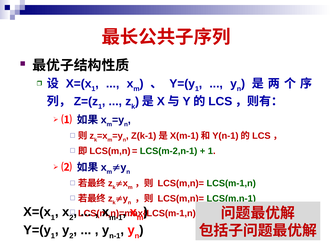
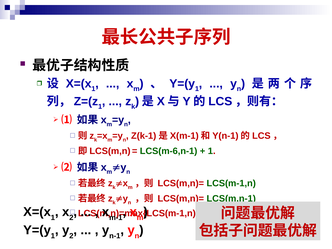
LCS(m-2,n-1: LCS(m-2,n-1 -> LCS(m-6,n-1
